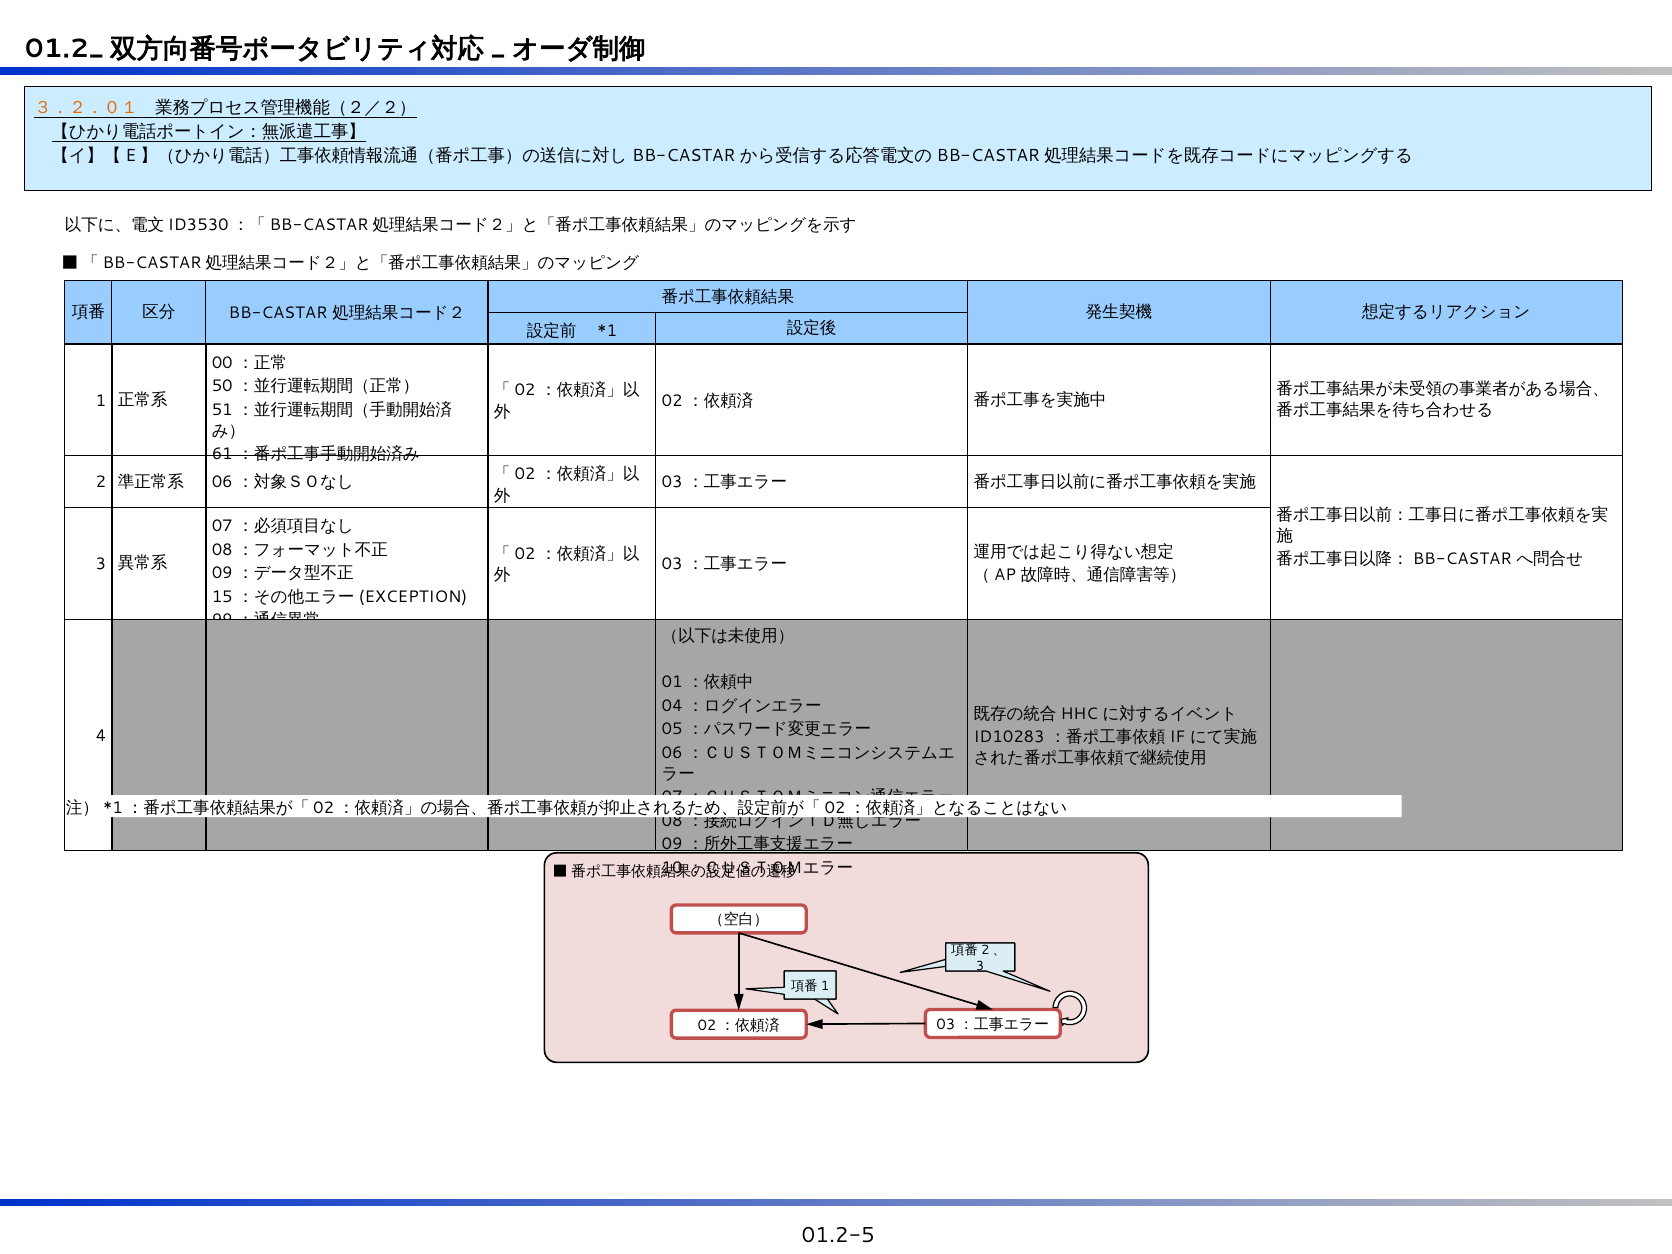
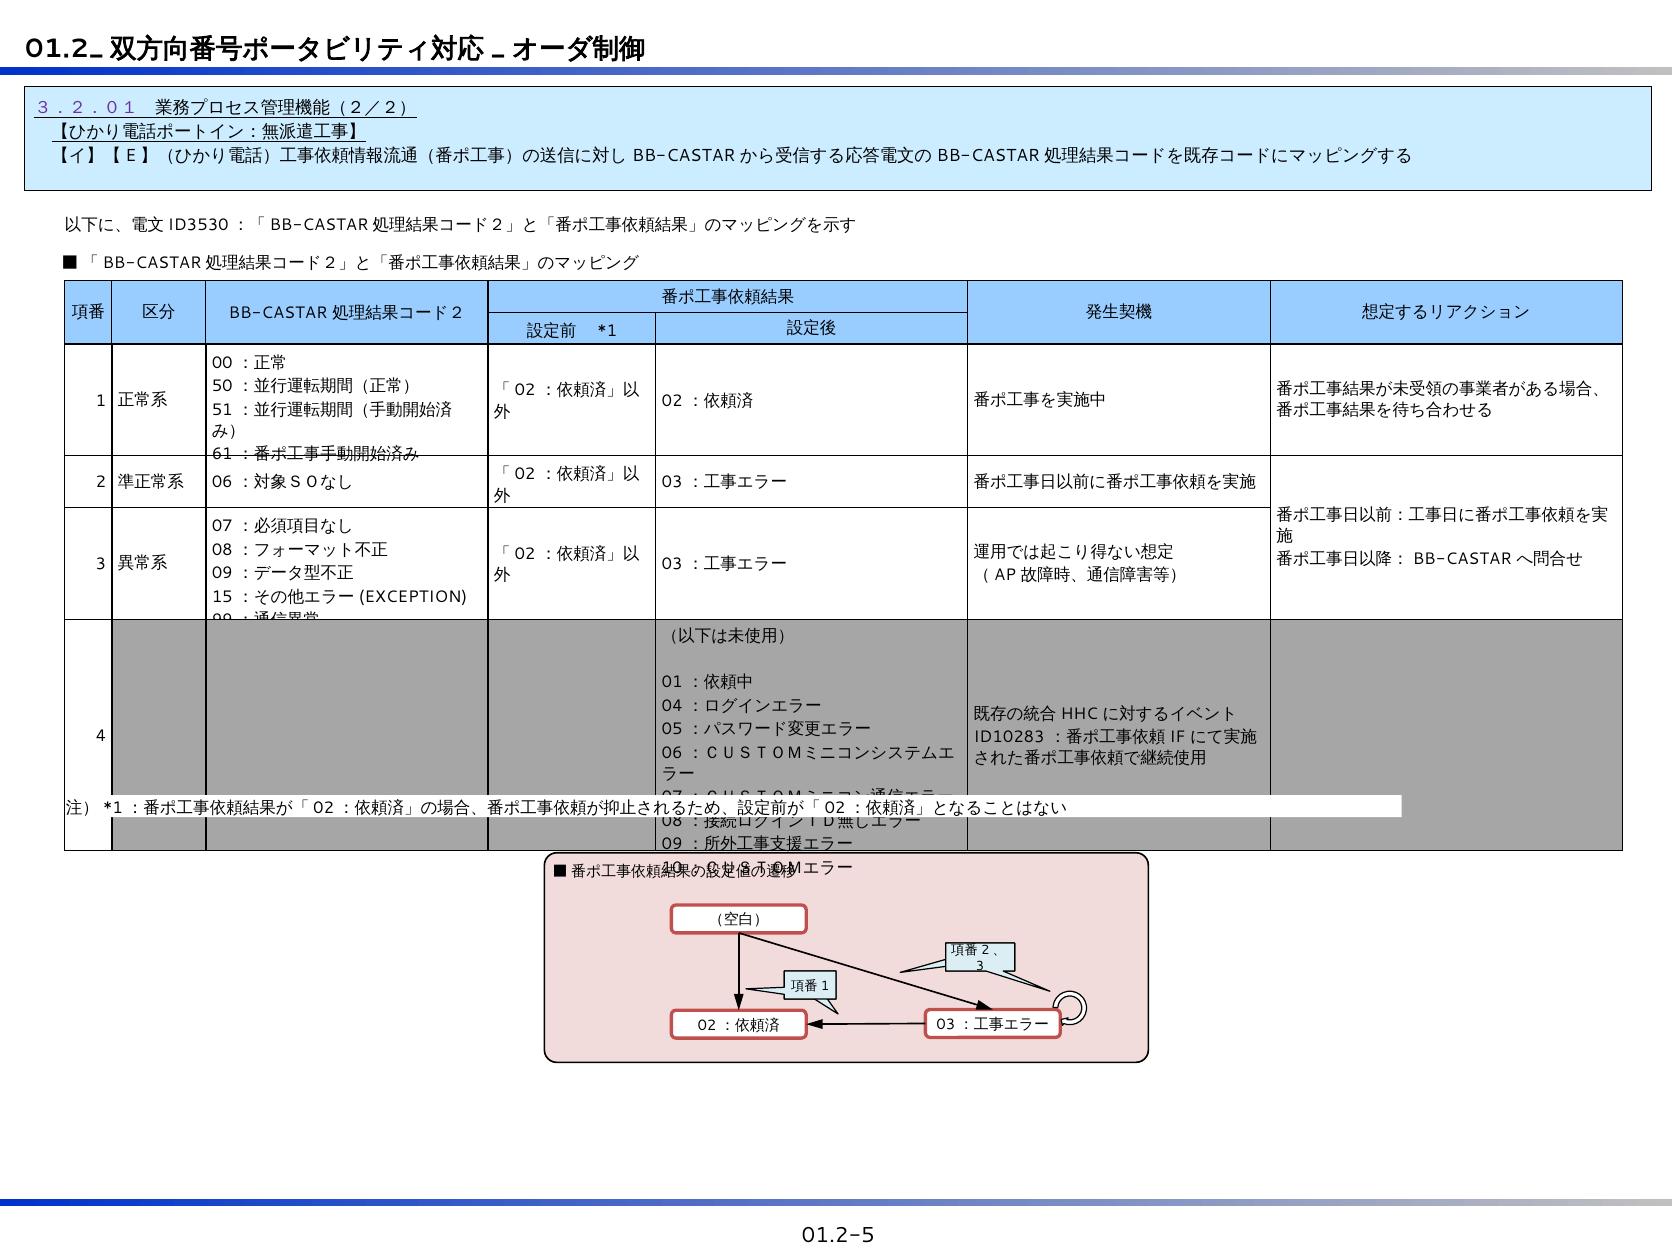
３．２．０１ colour: orange -> purple
